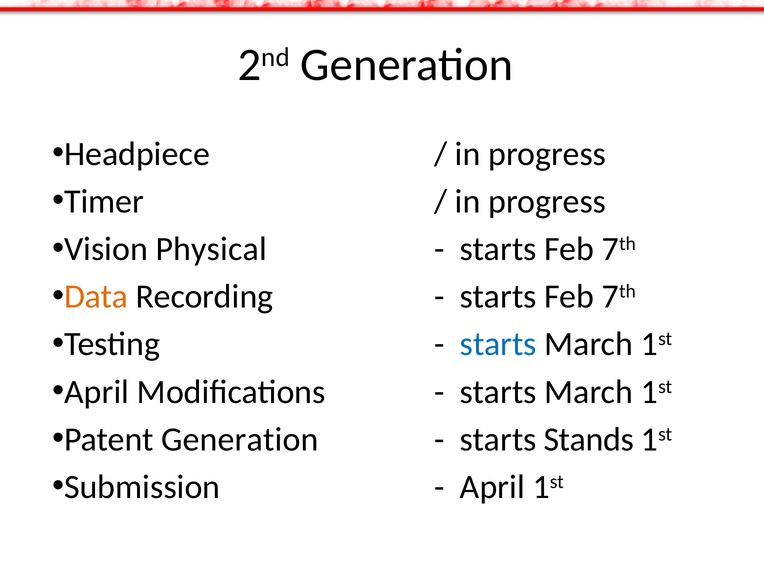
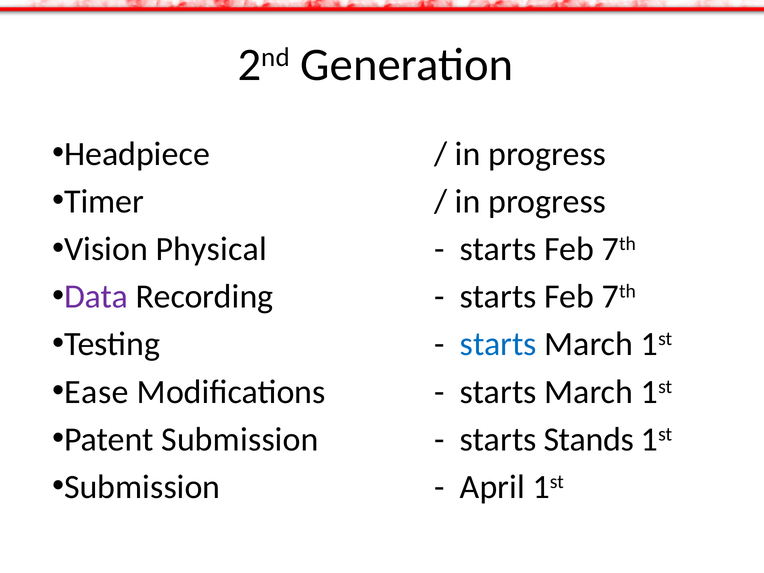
Data colour: orange -> purple
April at (97, 392): April -> Ease
Patent Generation: Generation -> Submission
